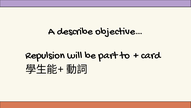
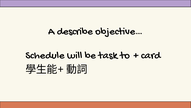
Repulsion: Repulsion -> Schedule
part: part -> task
